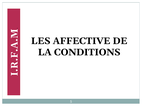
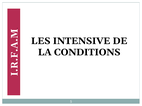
AFFECTIVE: AFFECTIVE -> INTENSIVE
